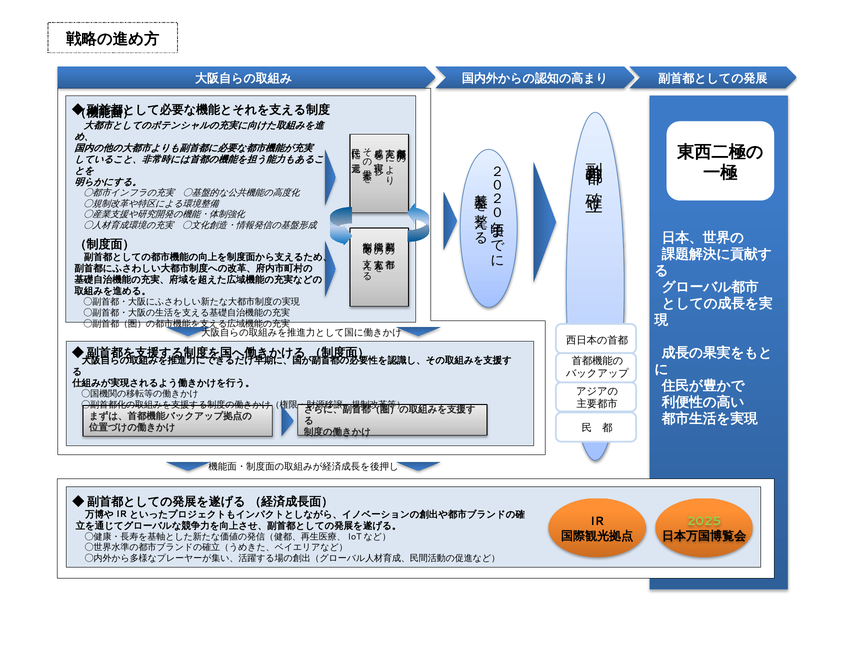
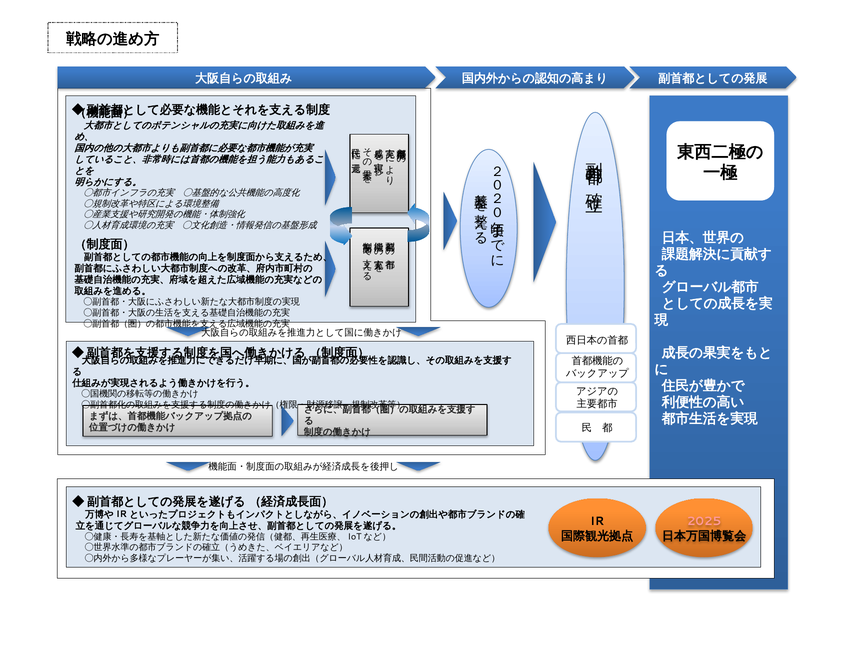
2025 colour: light green -> pink
